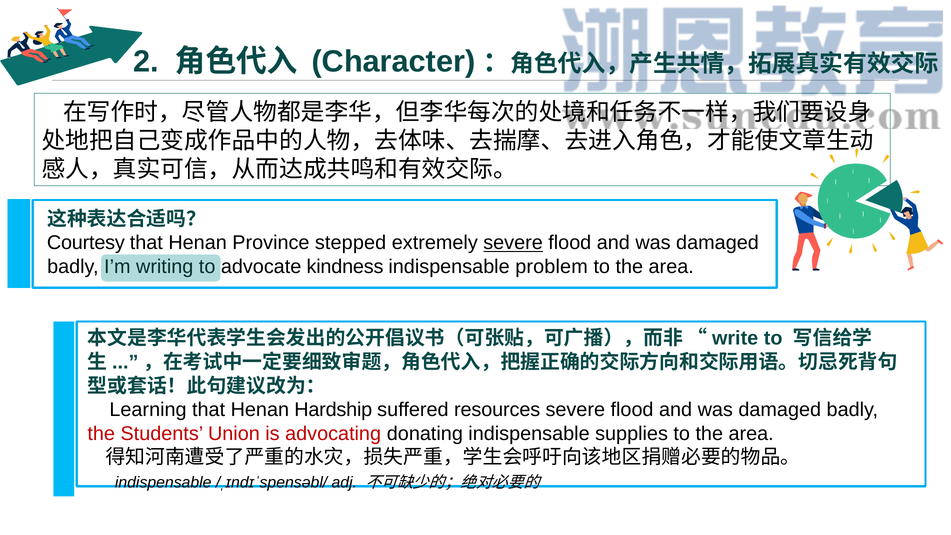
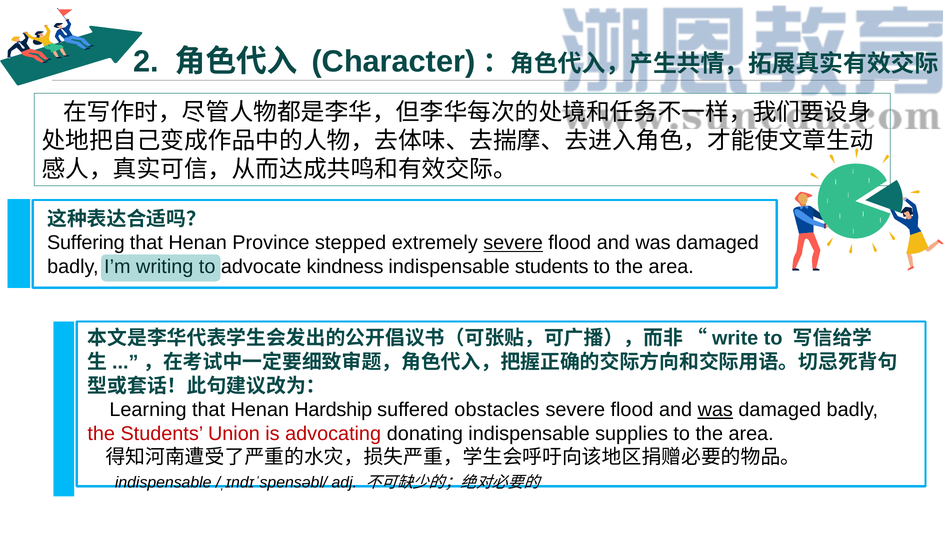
Courtesy: Courtesy -> Suffering
indispensable problem: problem -> students
resources: resources -> obstacles
was at (715, 410) underline: none -> present
